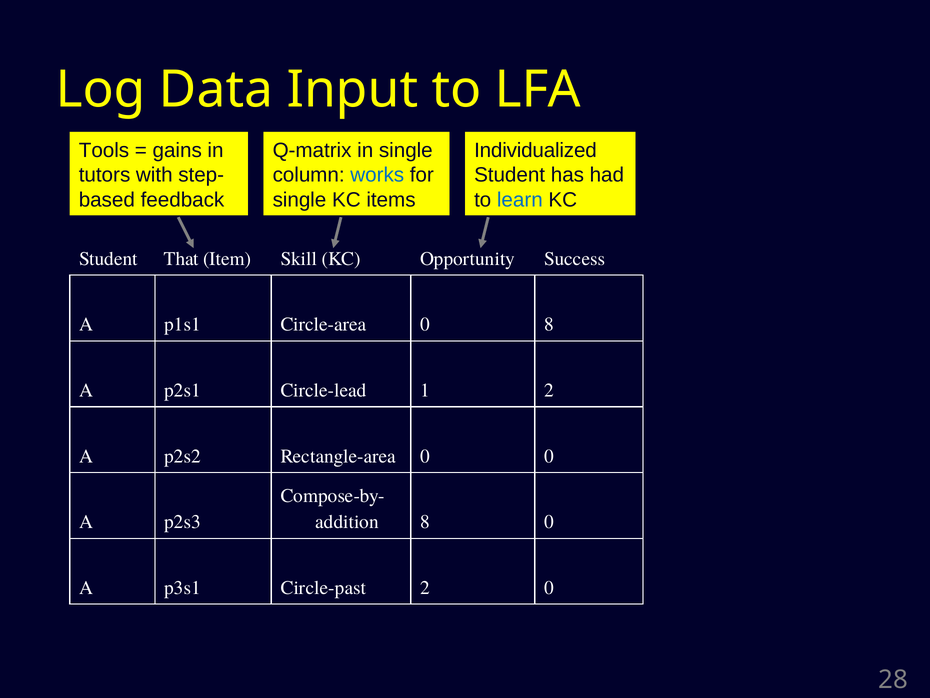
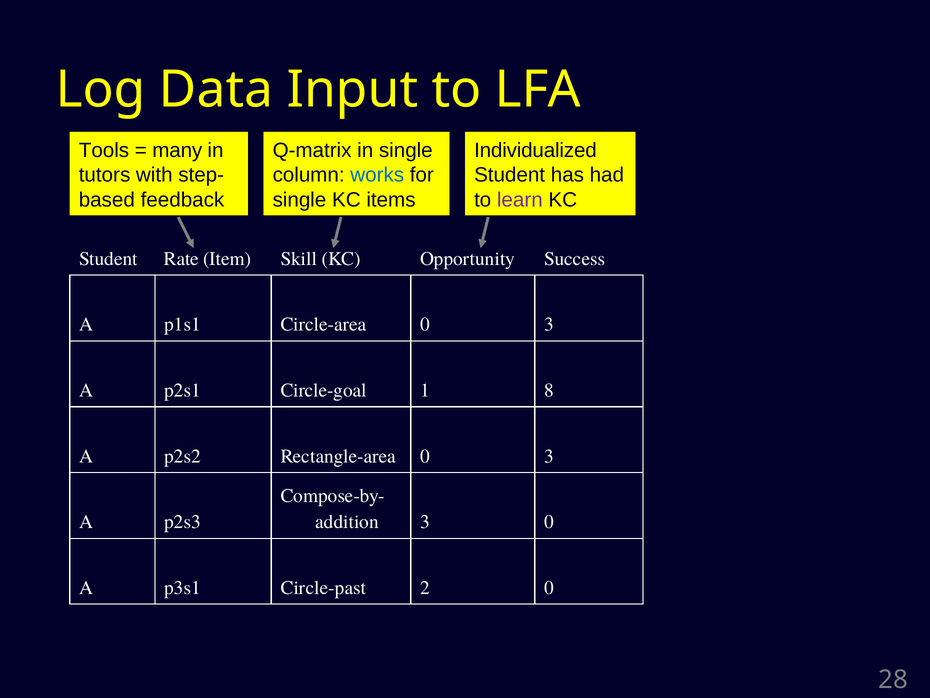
gains: gains -> many
learn colour: blue -> purple
That: That -> Rate
Circle-area 0 8: 8 -> 3
Circle-lead: Circle-lead -> Circle-goal
1 2: 2 -> 8
Rectangle-area 0 0: 0 -> 3
8 at (425, 522): 8 -> 3
